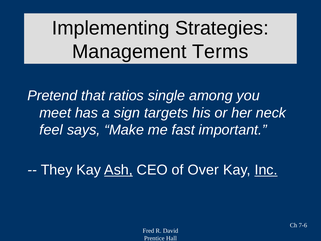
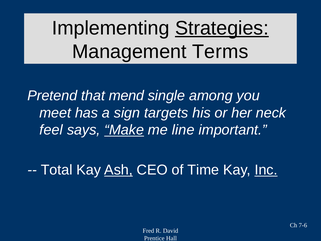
Strategies underline: none -> present
ratios: ratios -> mend
Make underline: none -> present
fast: fast -> line
They: They -> Total
Over: Over -> Time
